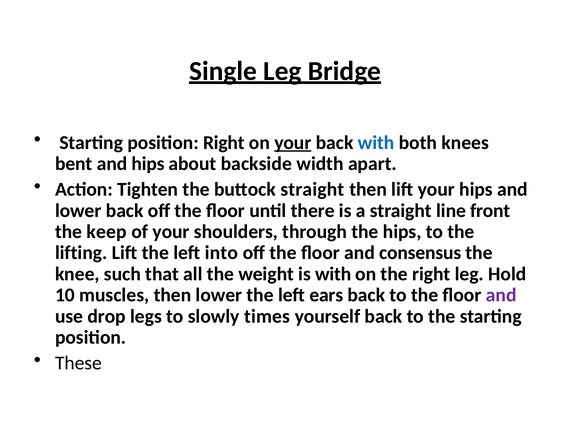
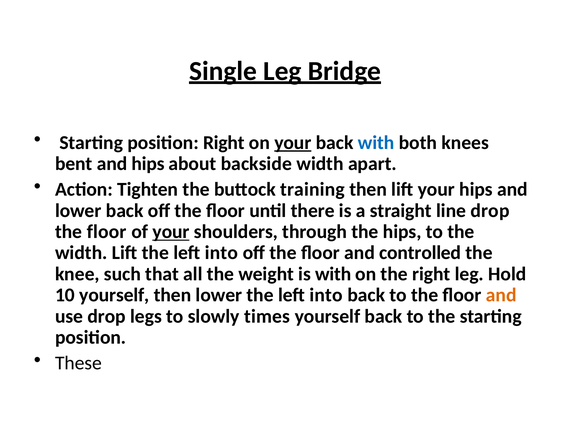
buttock straight: straight -> training
line front: front -> drop
keep at (107, 232): keep -> floor
your at (171, 232) underline: none -> present
lifting at (81, 253): lifting -> width
consensus: consensus -> controlled
10 muscles: muscles -> yourself
lower the left ears: ears -> into
and at (501, 295) colour: purple -> orange
